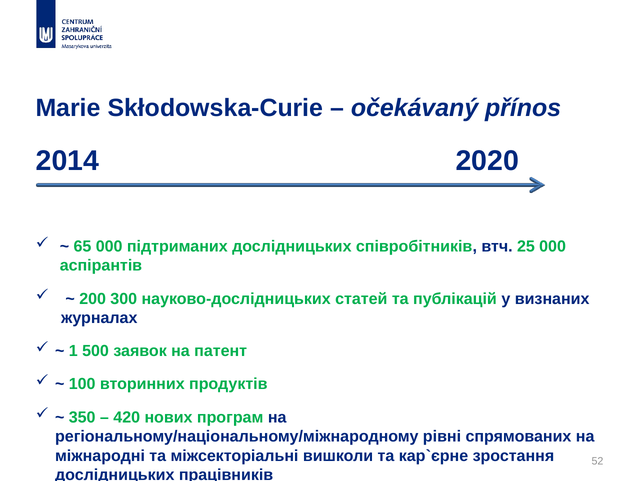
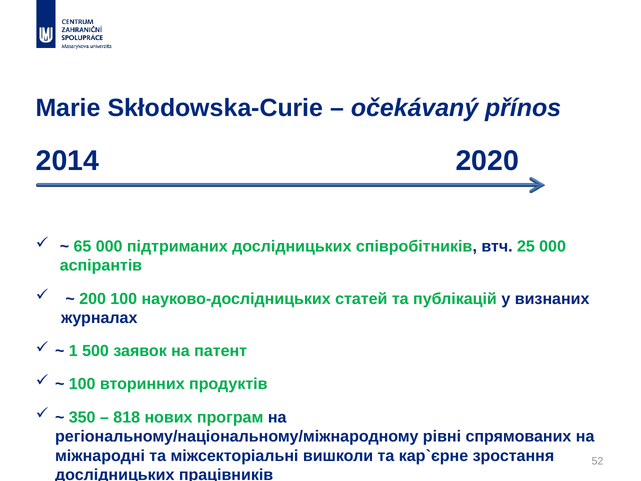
200 300: 300 -> 100
420: 420 -> 818
